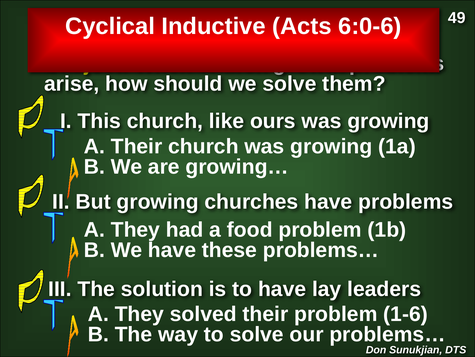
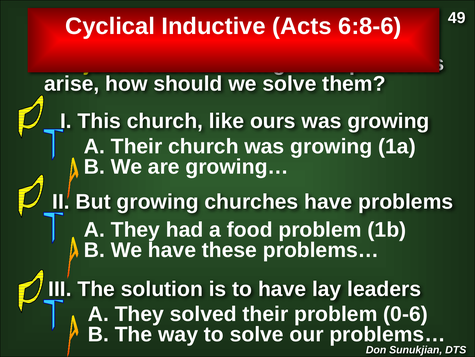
6:0-6: 6:0-6 -> 6:8-6
1-6: 1-6 -> 0-6
